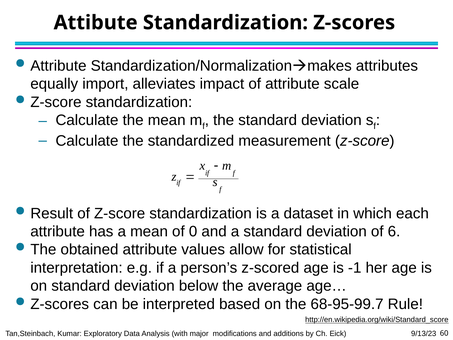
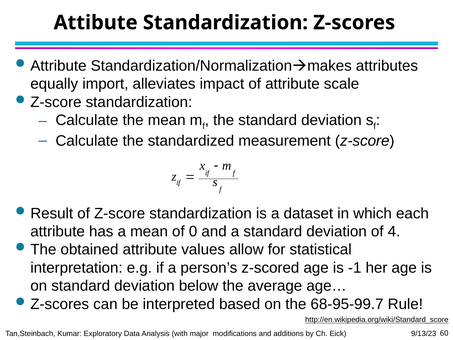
6: 6 -> 4
